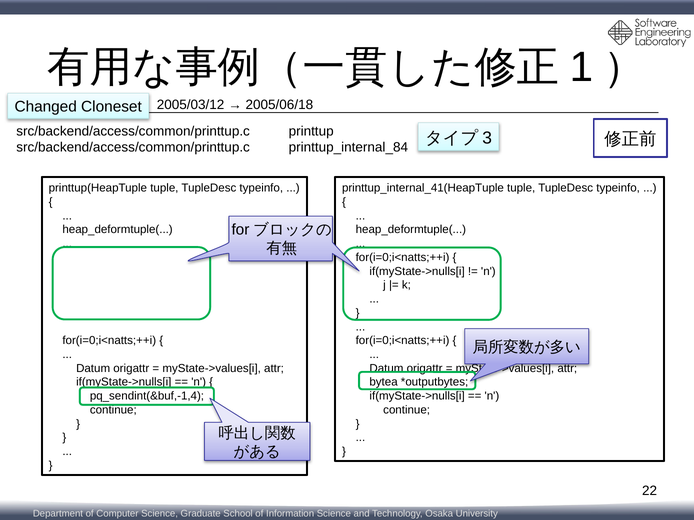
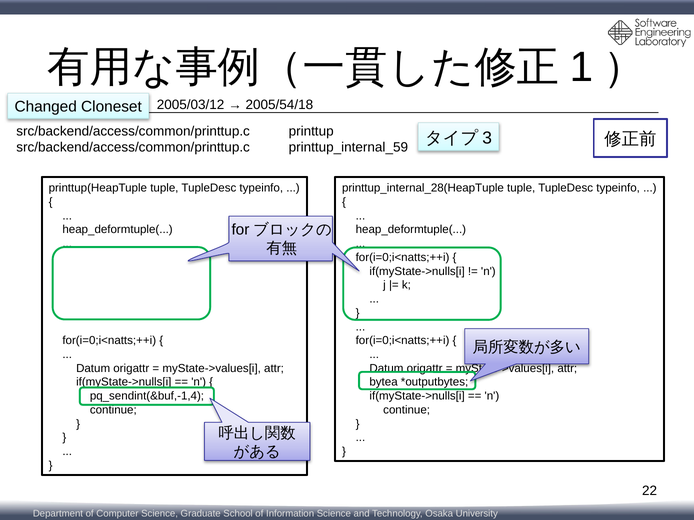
2005/06/18: 2005/06/18 -> 2005/54/18
printtup_internal_84: printtup_internal_84 -> printtup_internal_59
printtup_internal_41(HeapTuple: printtup_internal_41(HeapTuple -> printtup_internal_28(HeapTuple
